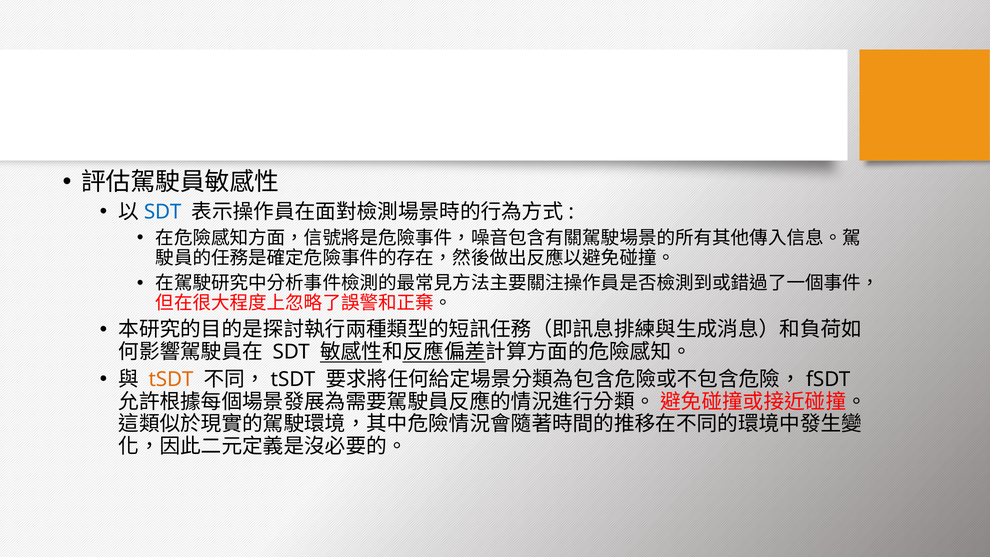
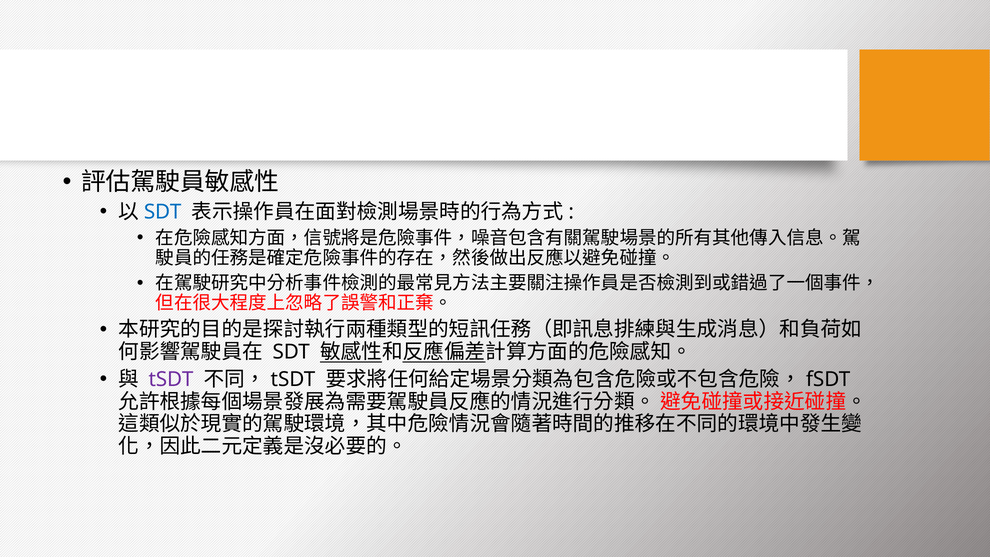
tSDT at (171, 379) colour: orange -> purple
